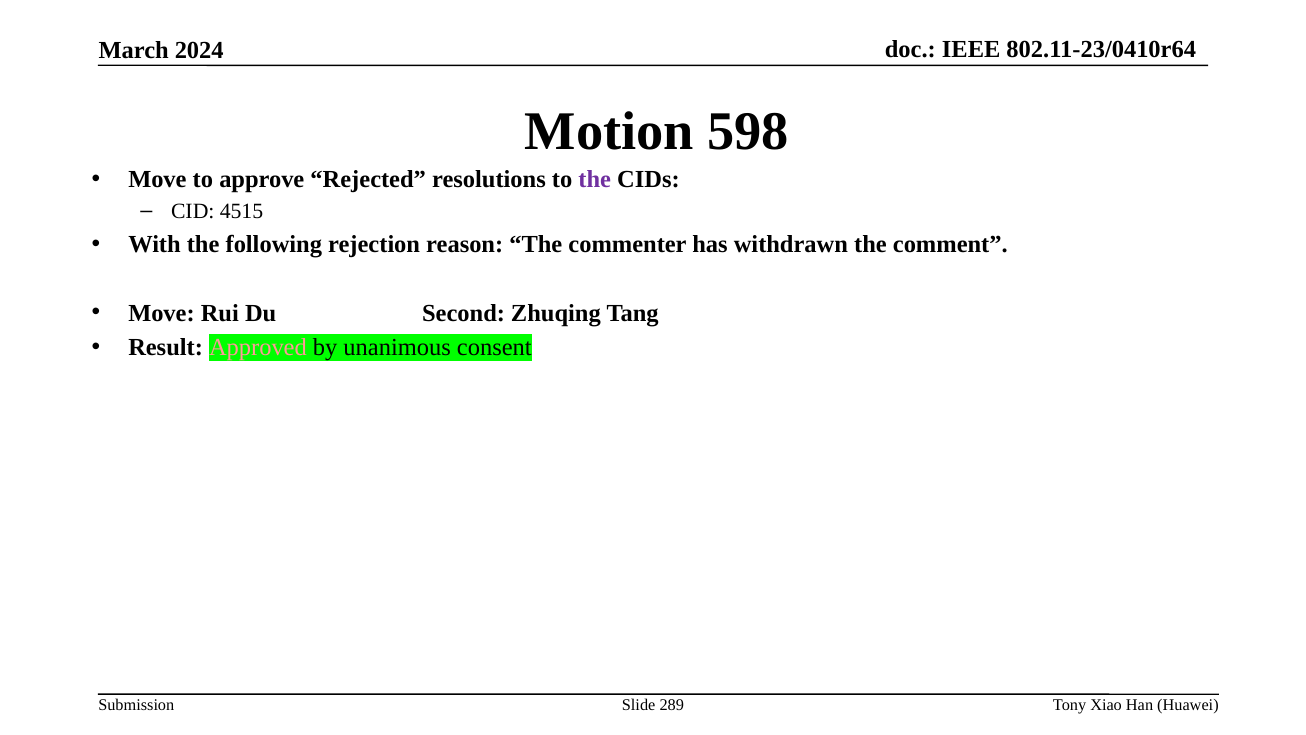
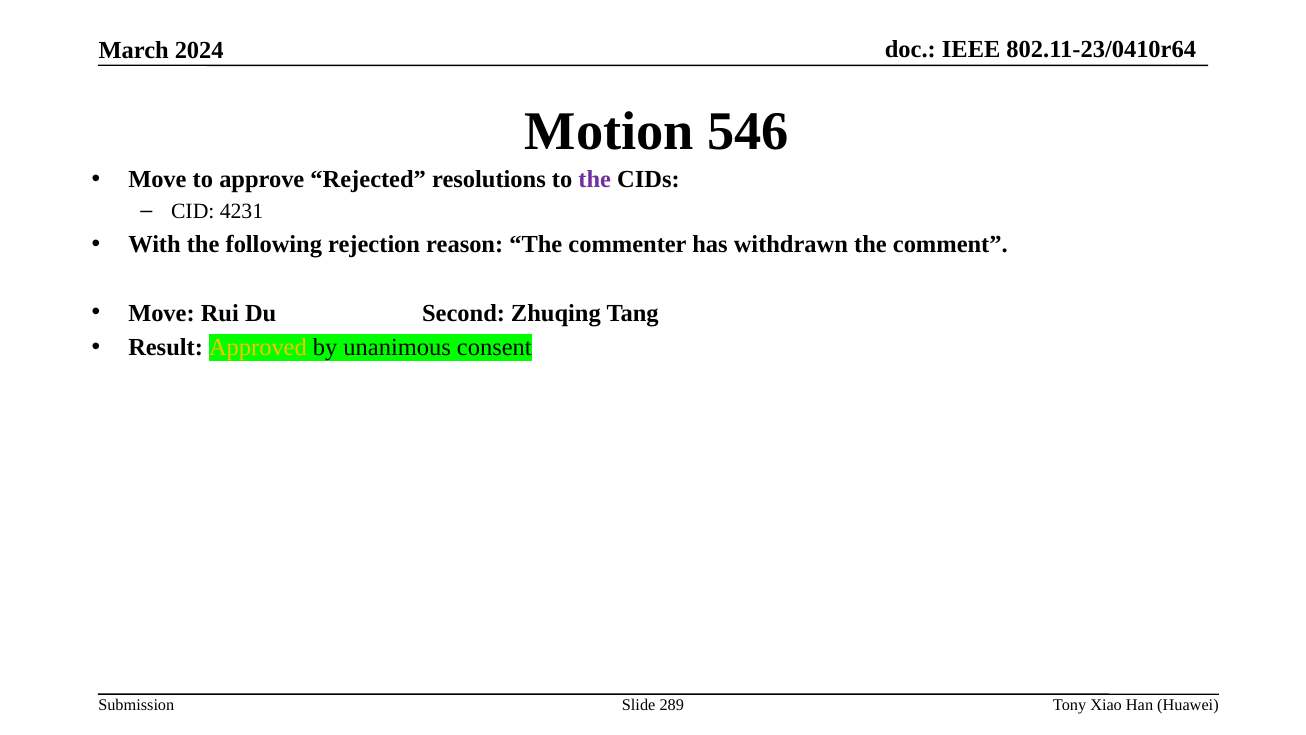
598: 598 -> 546
4515: 4515 -> 4231
Approved colour: pink -> yellow
